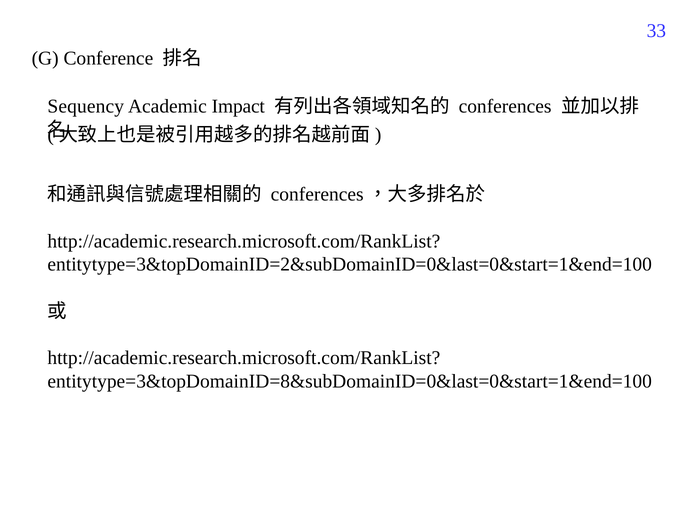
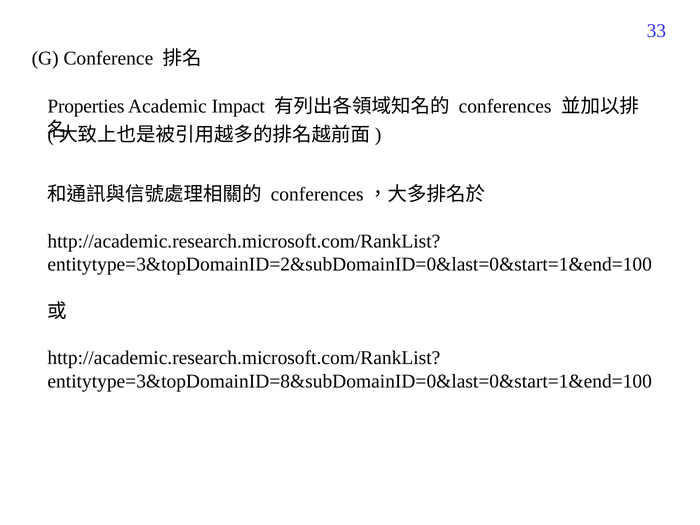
Sequency: Sequency -> Properties
